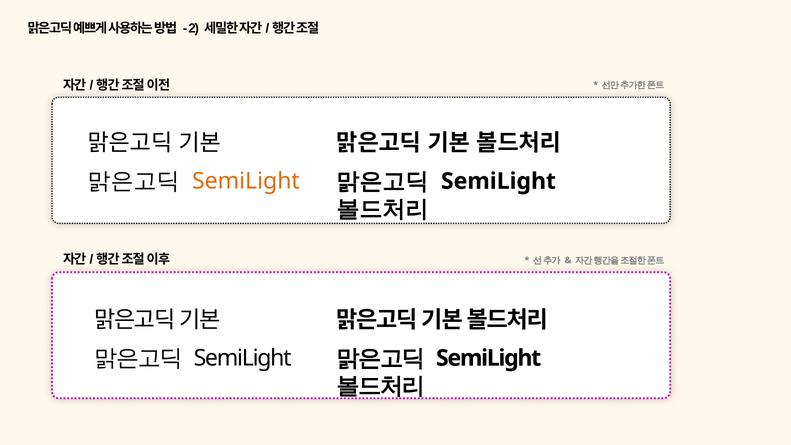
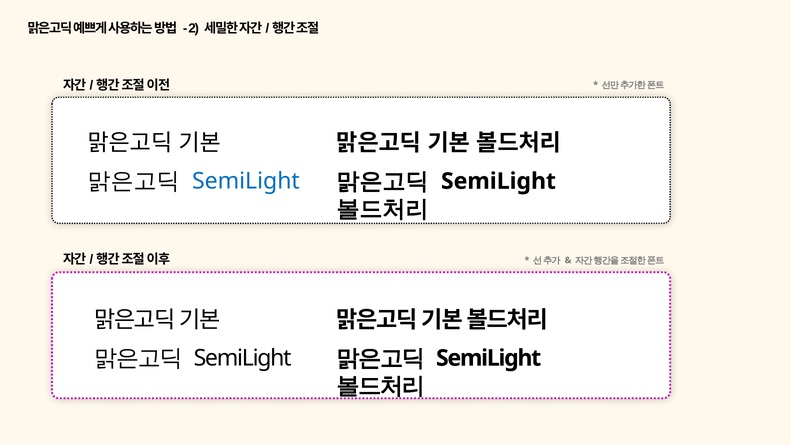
SemiLight at (246, 181) colour: orange -> blue
